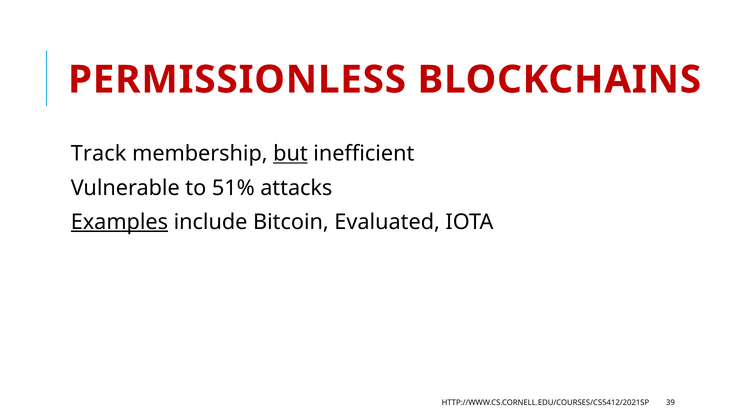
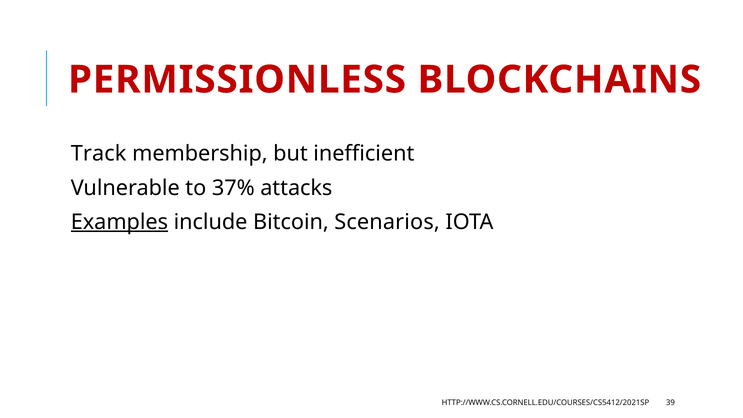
but underline: present -> none
51%: 51% -> 37%
Evaluated: Evaluated -> Scenarios
